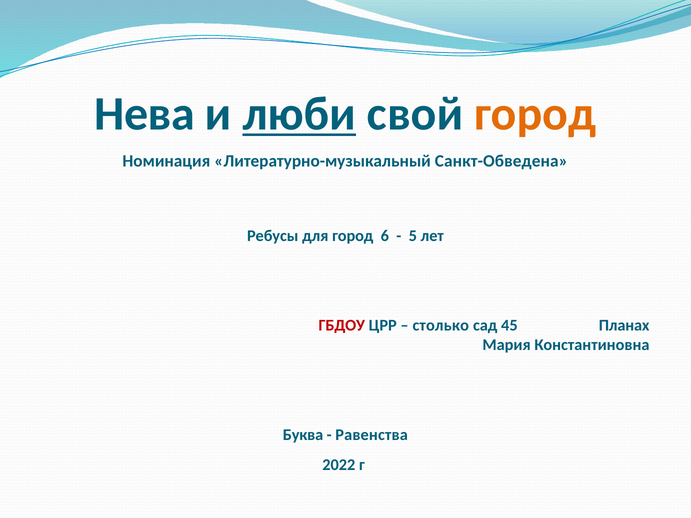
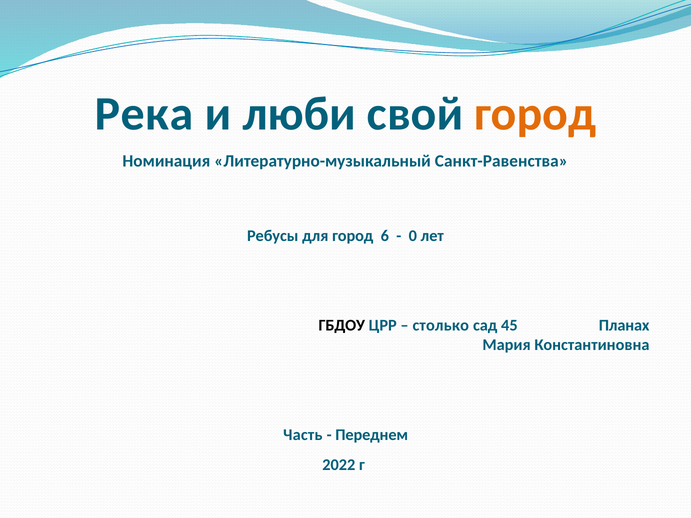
Нева: Нева -> Река
люби underline: present -> none
Санкт-Обведена: Санкт-Обведена -> Санкт-Равенства
5: 5 -> 0
ГБДОУ colour: red -> black
Буква: Буква -> Часть
Равенства: Равенства -> Переднем
